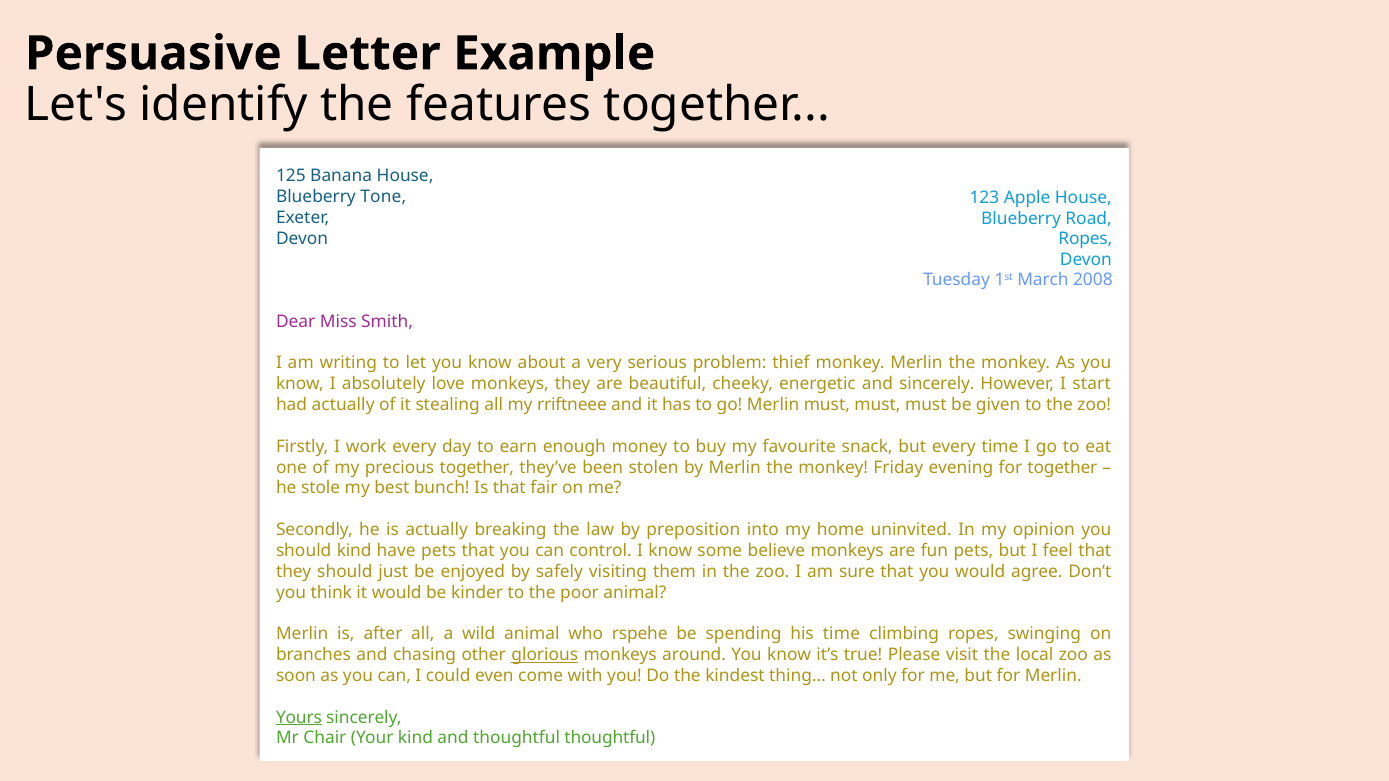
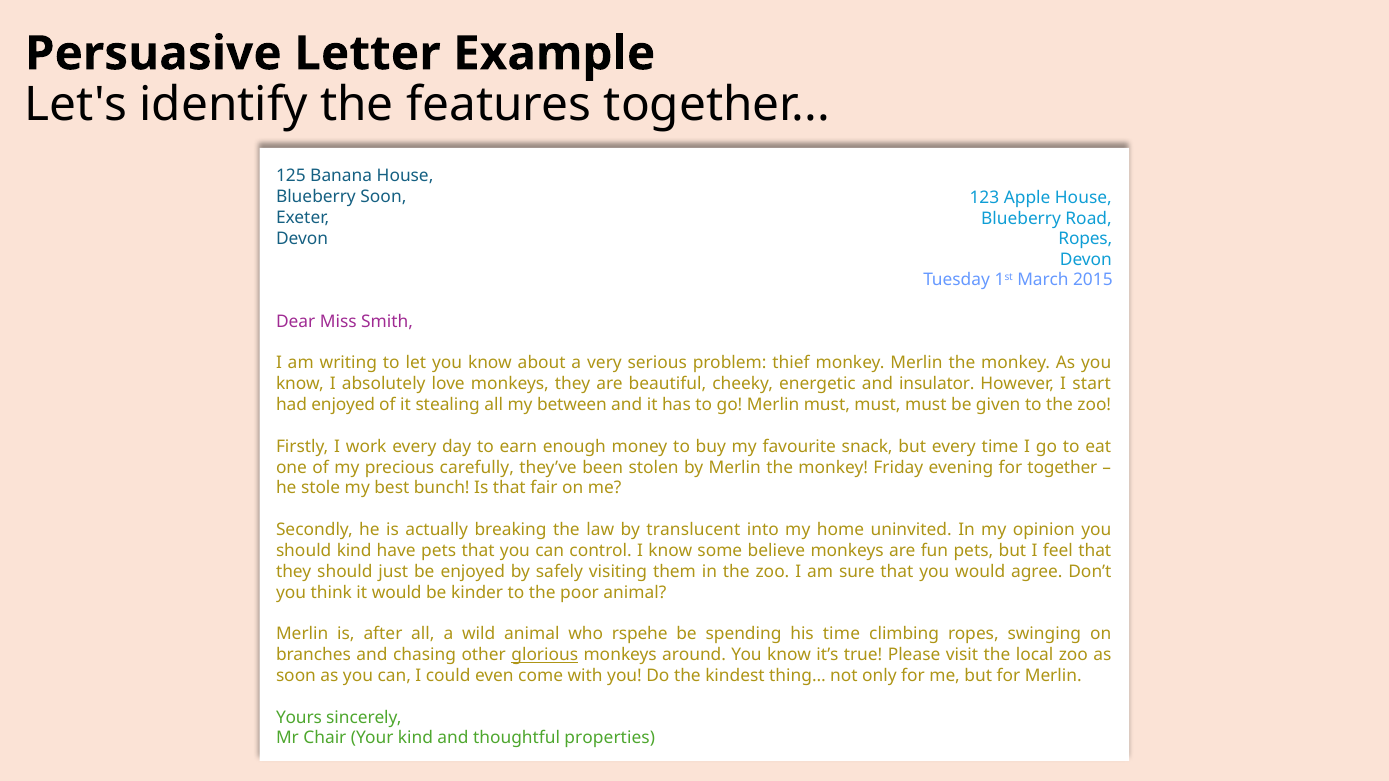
Blueberry Tone: Tone -> Soon
2008: 2008 -> 2015
and sincerely: sincerely -> insulator
had actually: actually -> enjoyed
rriftneee: rriftneee -> between
precious together: together -> carefully
preposition: preposition -> translucent
Yours underline: present -> none
thoughtful thoughtful: thoughtful -> properties
